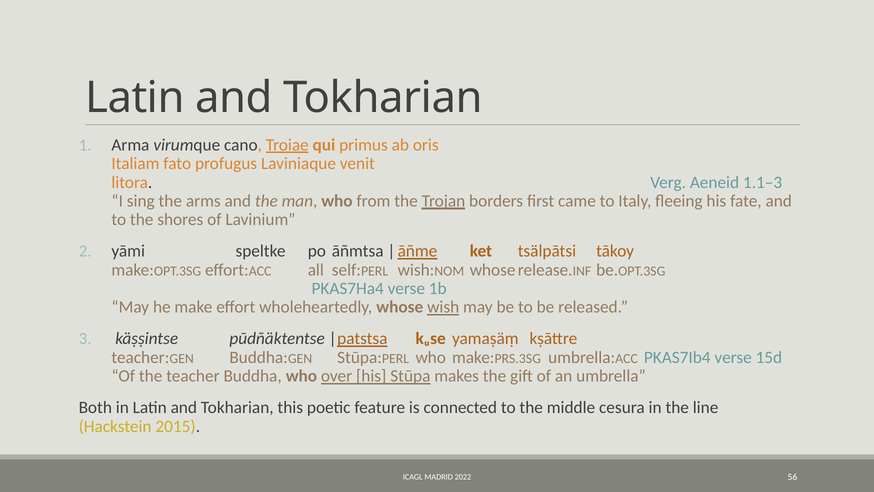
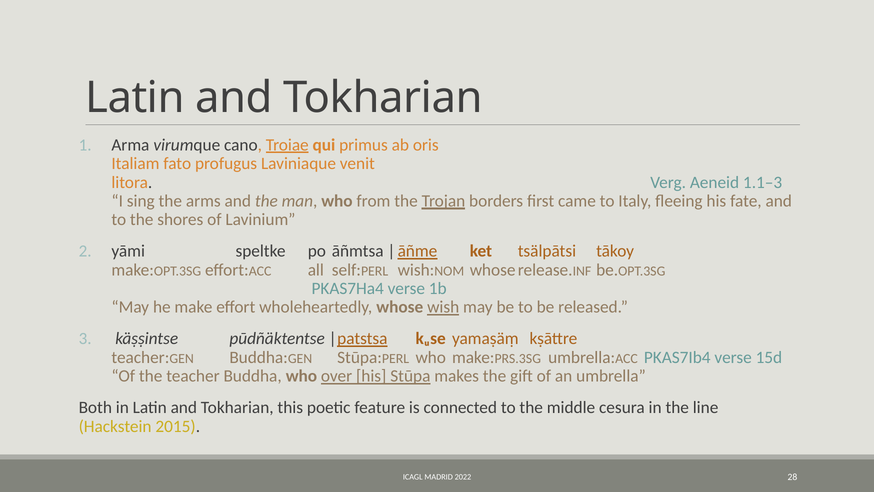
56: 56 -> 28
